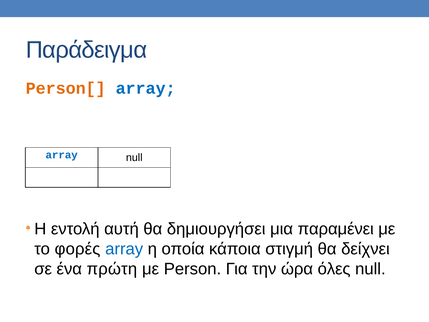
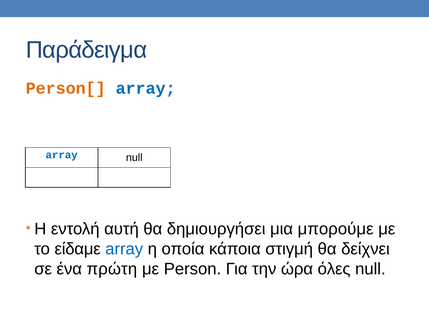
παραμένει: παραμένει -> μπορούμε
φορές: φορές -> είδαμε
